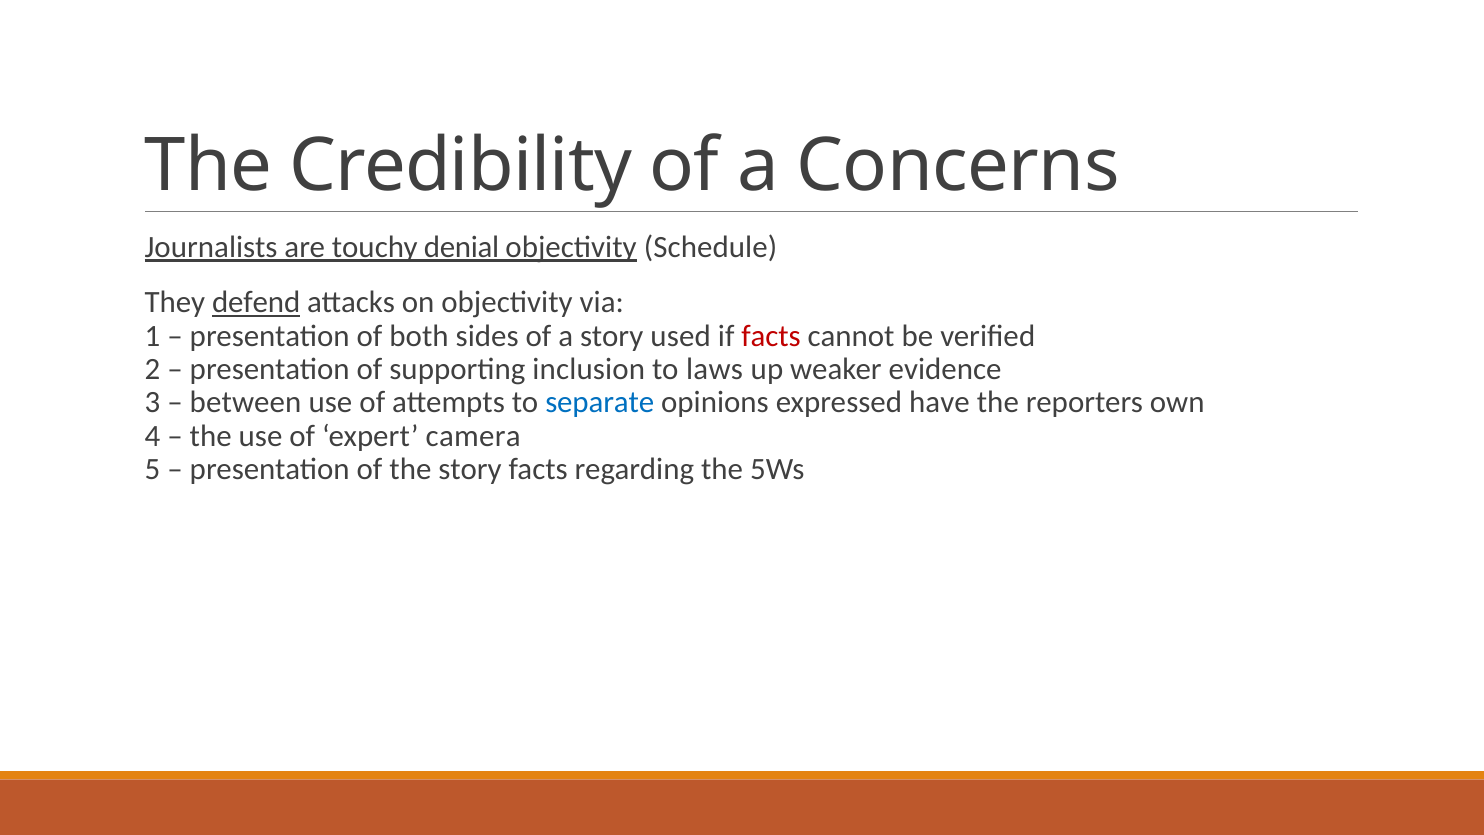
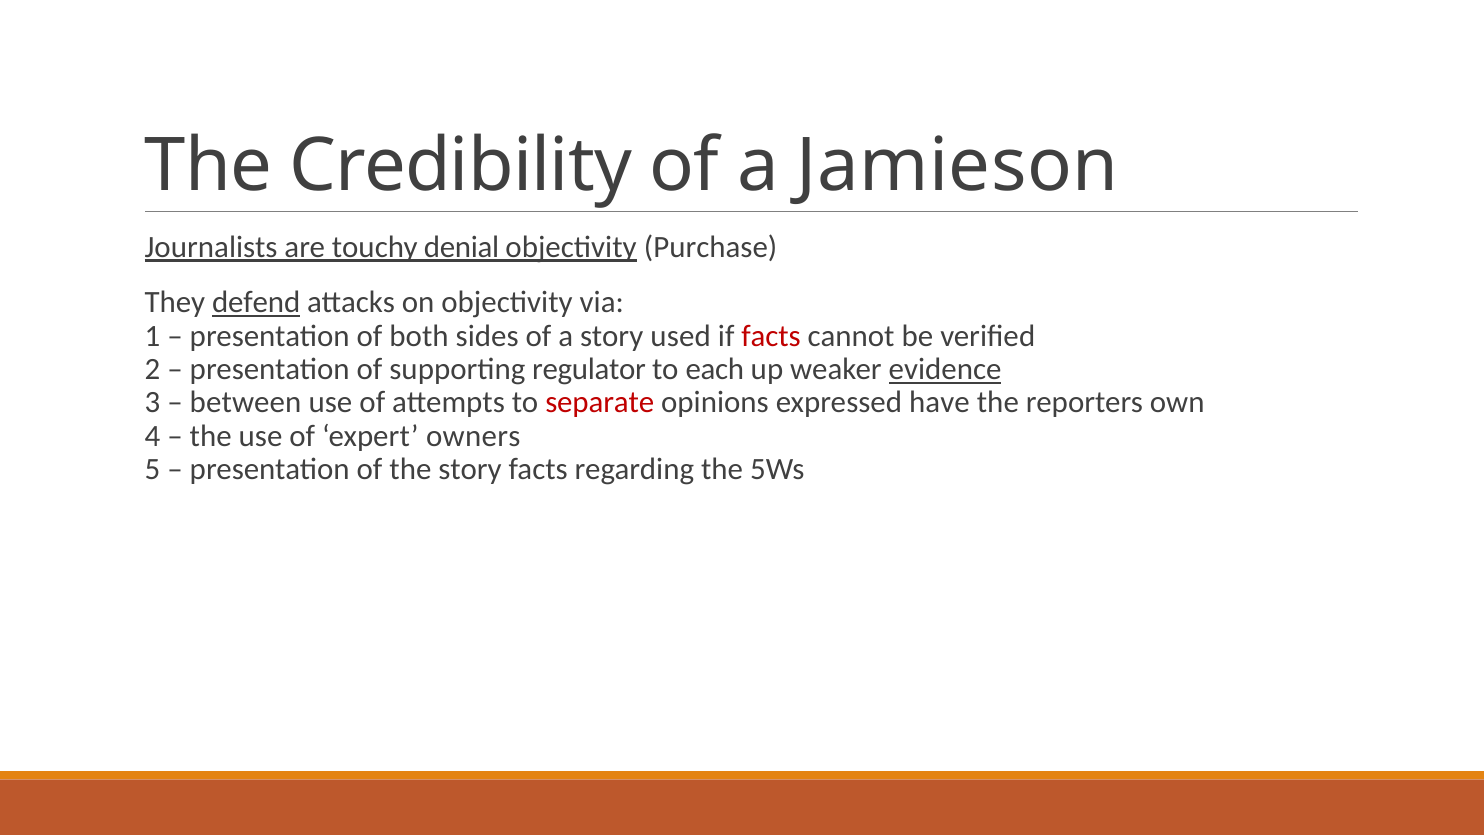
Concerns: Concerns -> Jamieson
Schedule: Schedule -> Purchase
inclusion: inclusion -> regulator
laws: laws -> each
evidence underline: none -> present
separate colour: blue -> red
camera: camera -> owners
